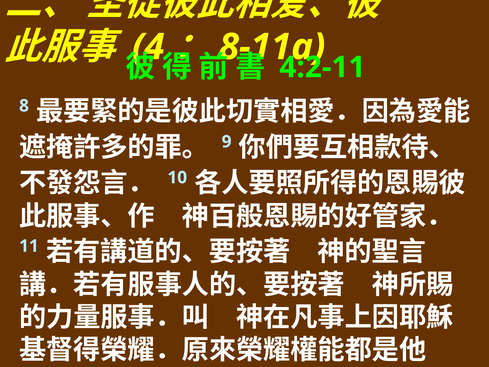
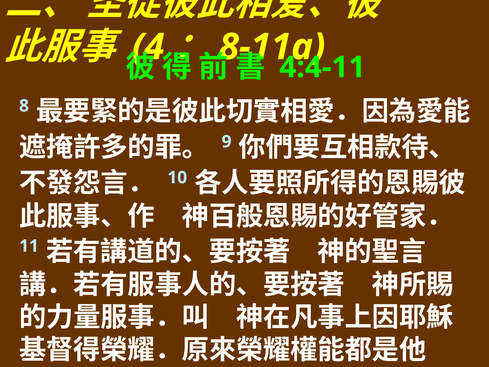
4:2-11: 4:2-11 -> 4:4-11
